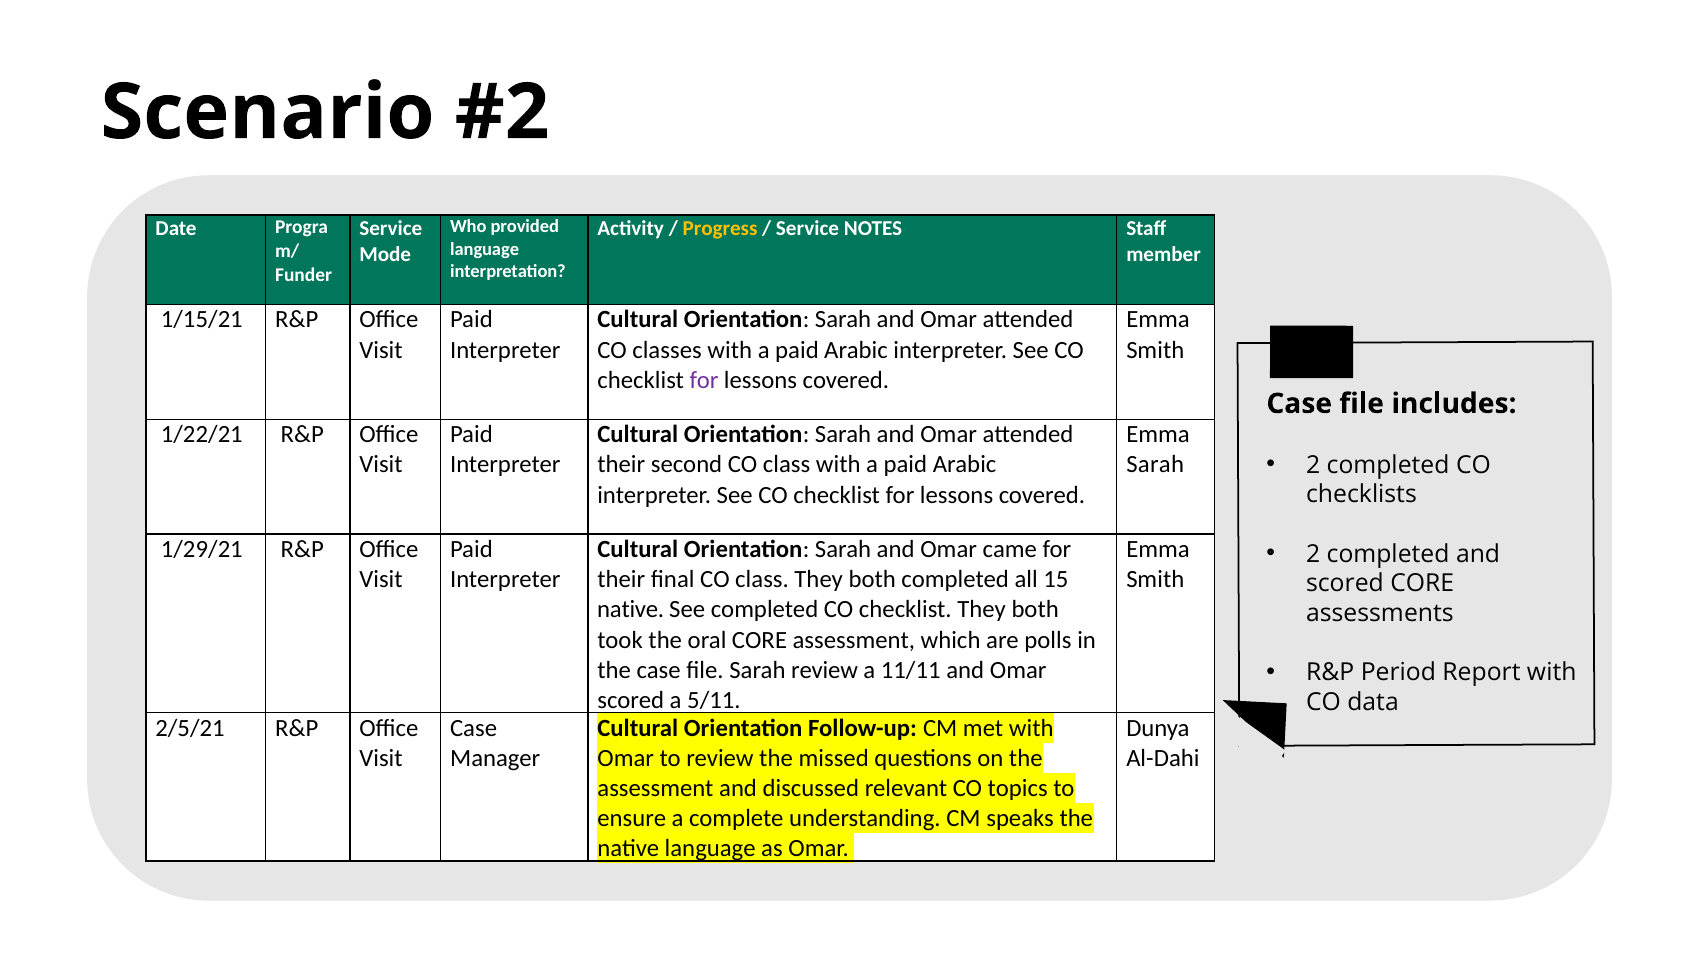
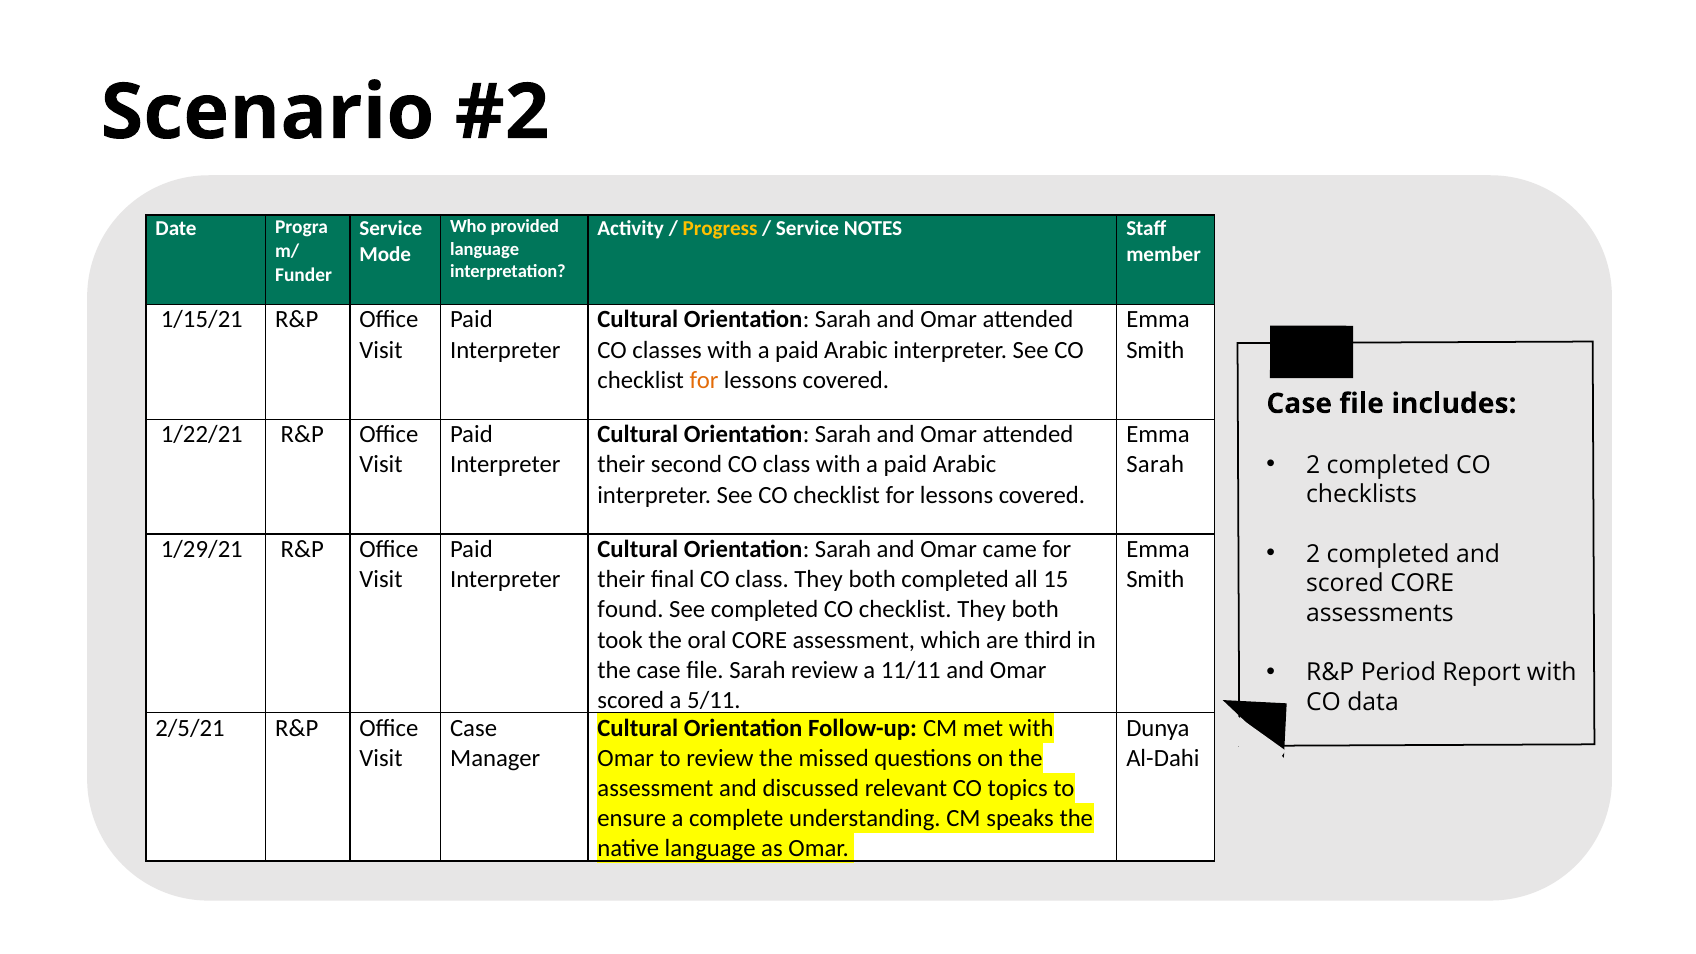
for at (704, 380) colour: purple -> orange
native at (631, 610): native -> found
polls: polls -> third
